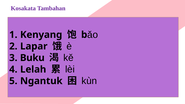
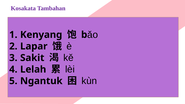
Buku: Buku -> Sakit
